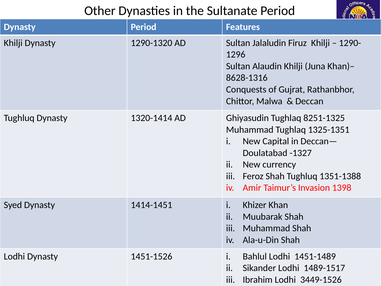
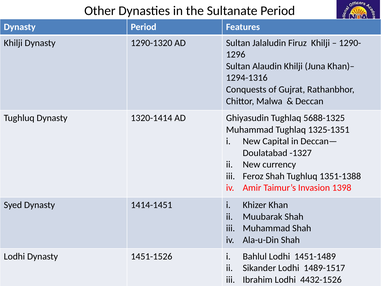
8628-1316: 8628-1316 -> 1294-1316
8251-1325: 8251-1325 -> 5688-1325
3449-1526: 3449-1526 -> 4432-1526
